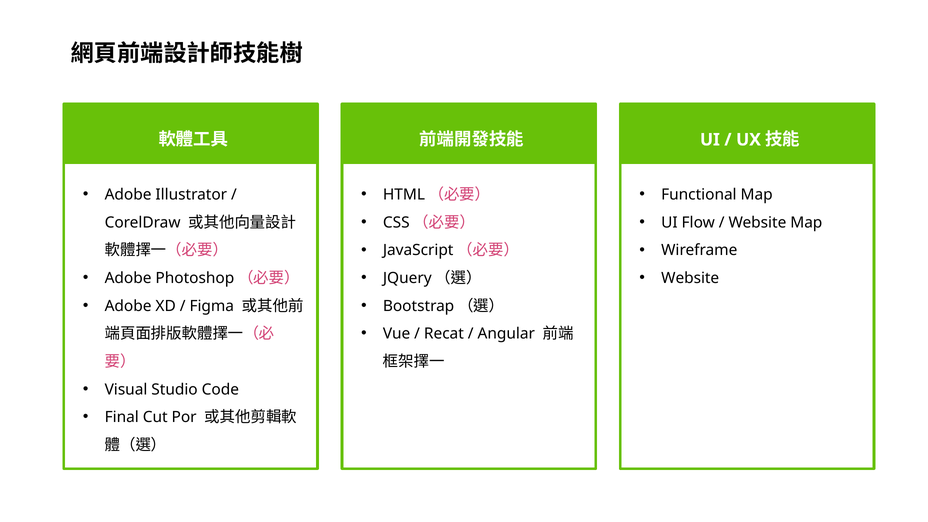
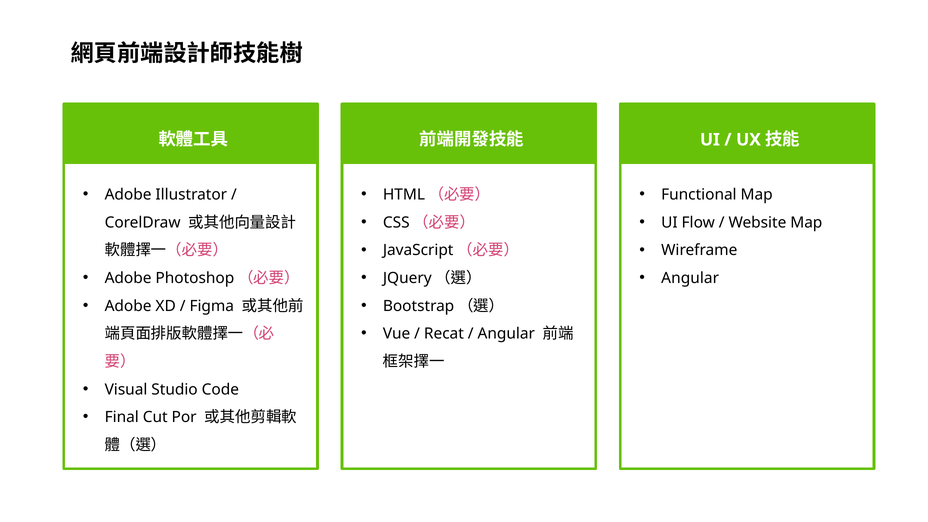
Website at (690, 278): Website -> Angular
